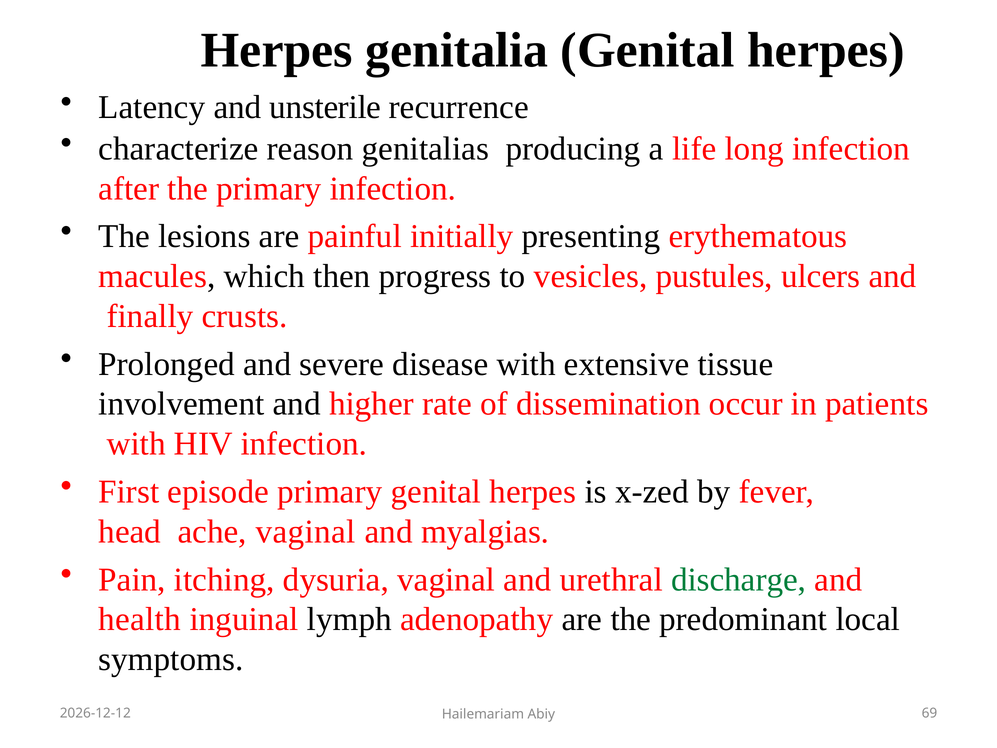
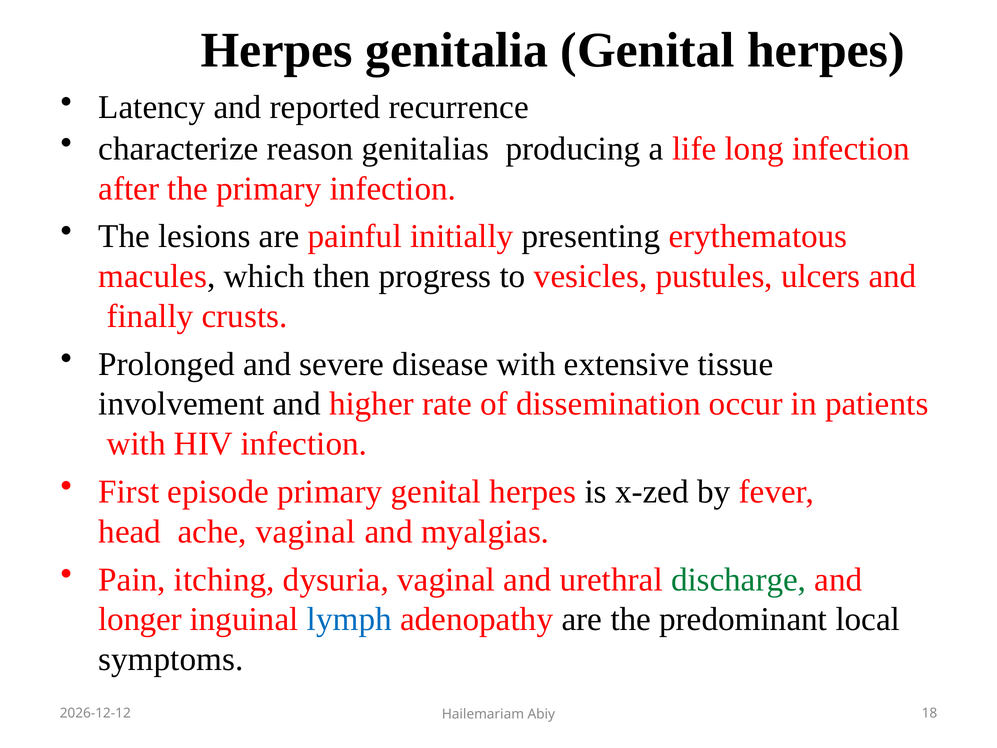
unsterile: unsterile -> reported
health: health -> longer
lymph colour: black -> blue
69: 69 -> 18
